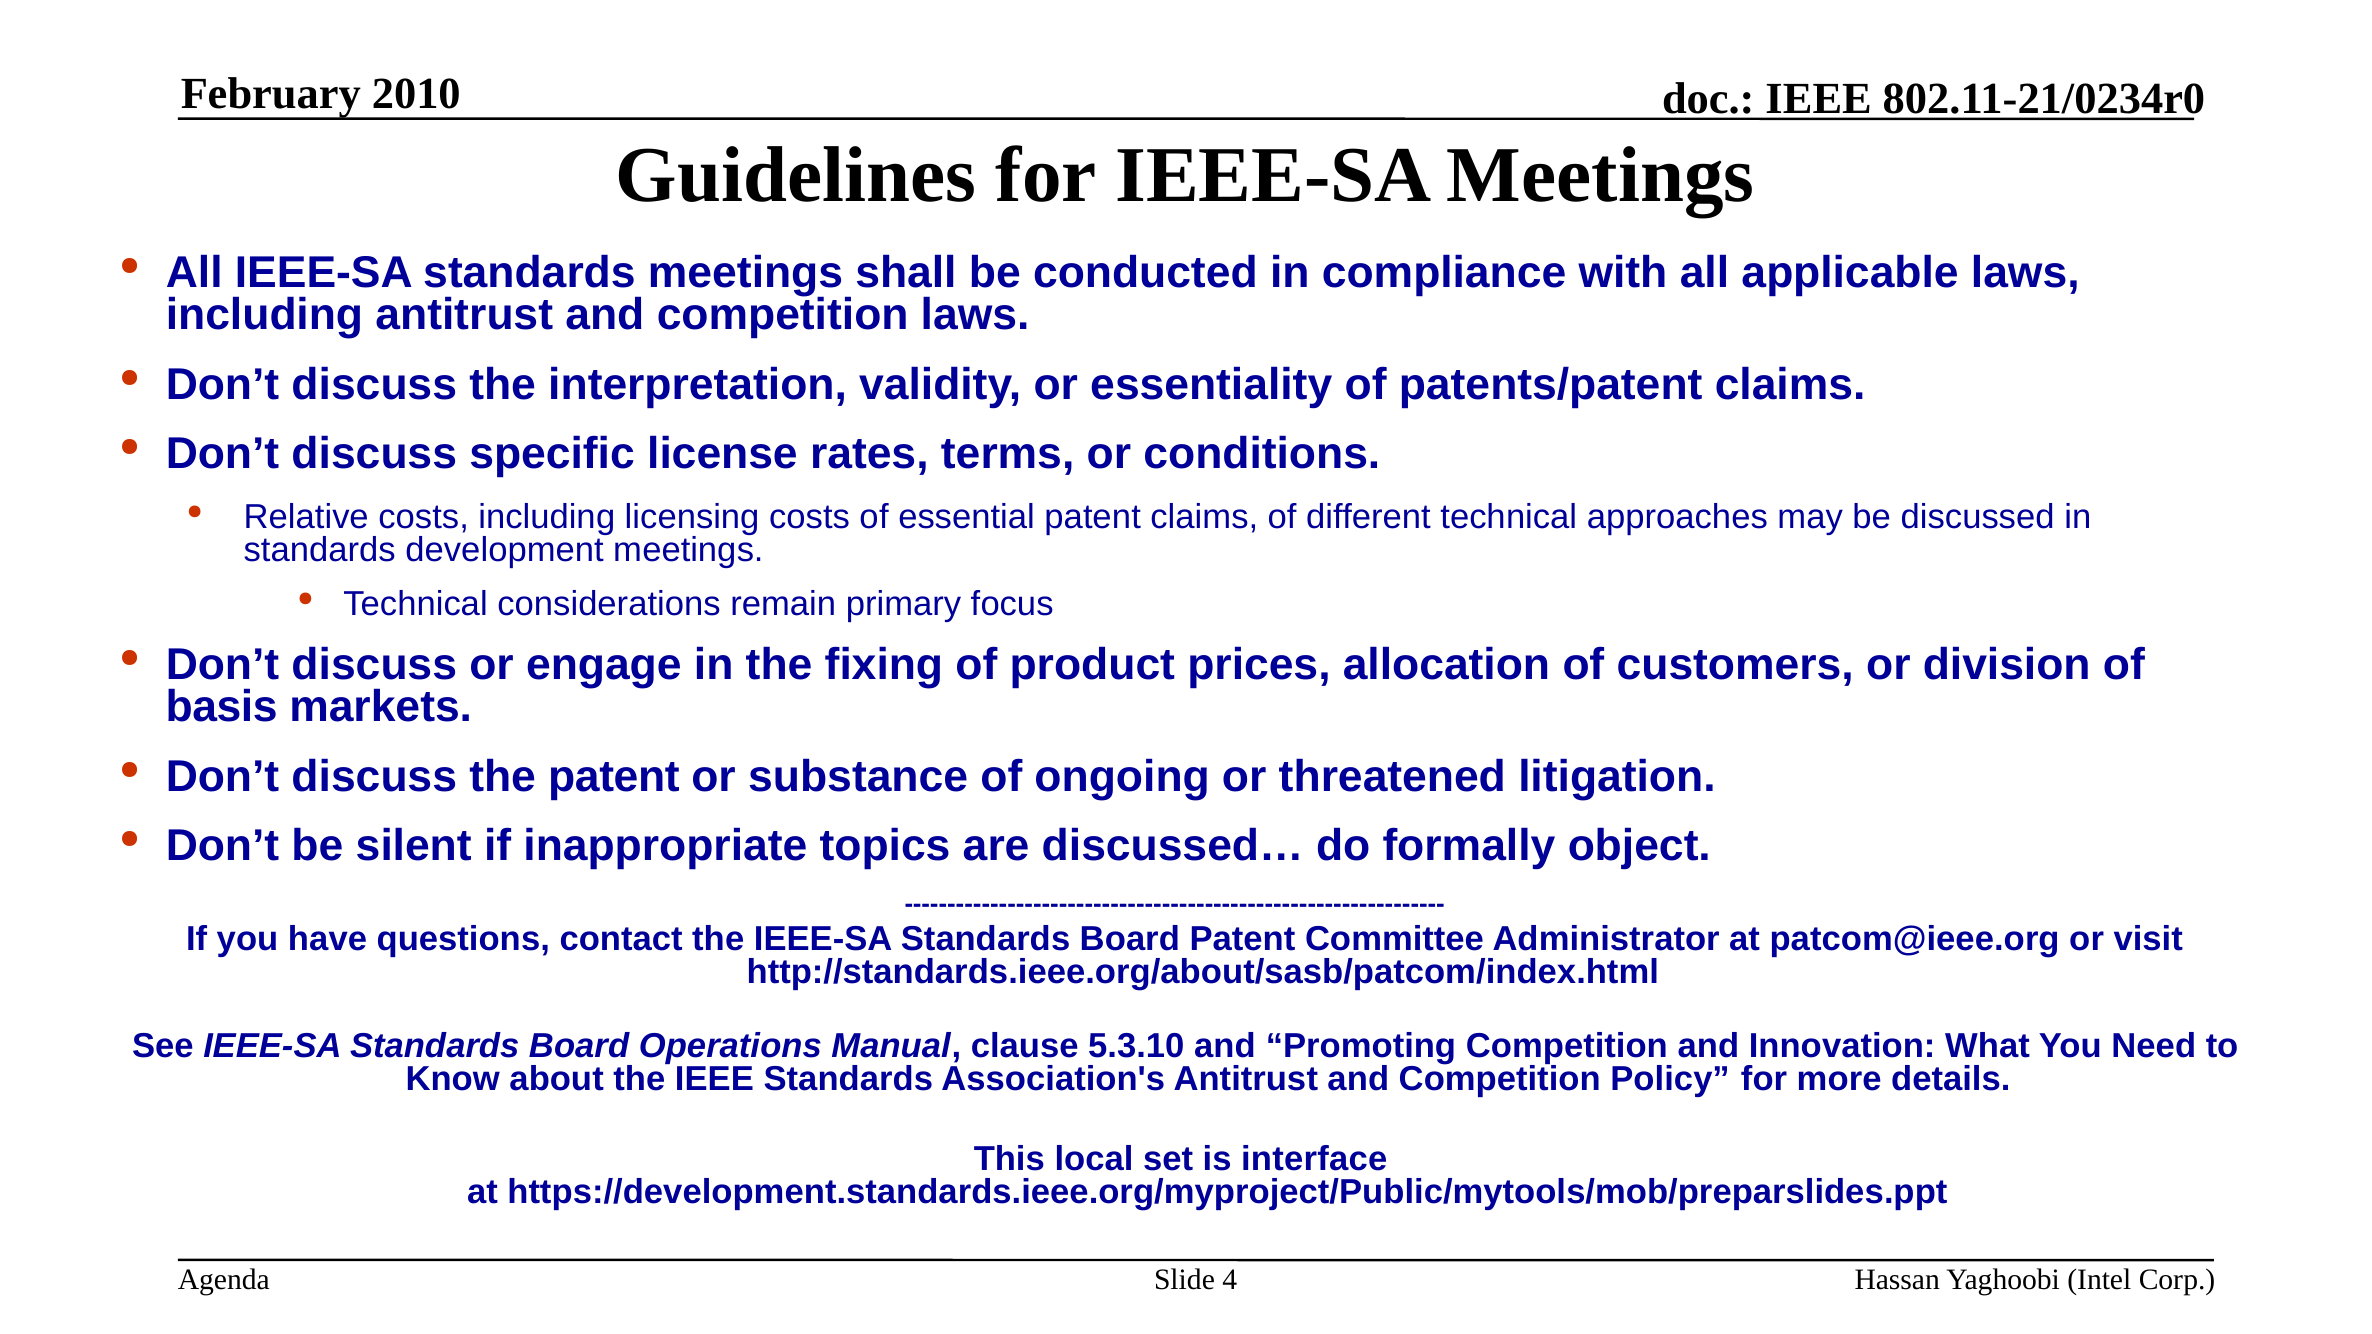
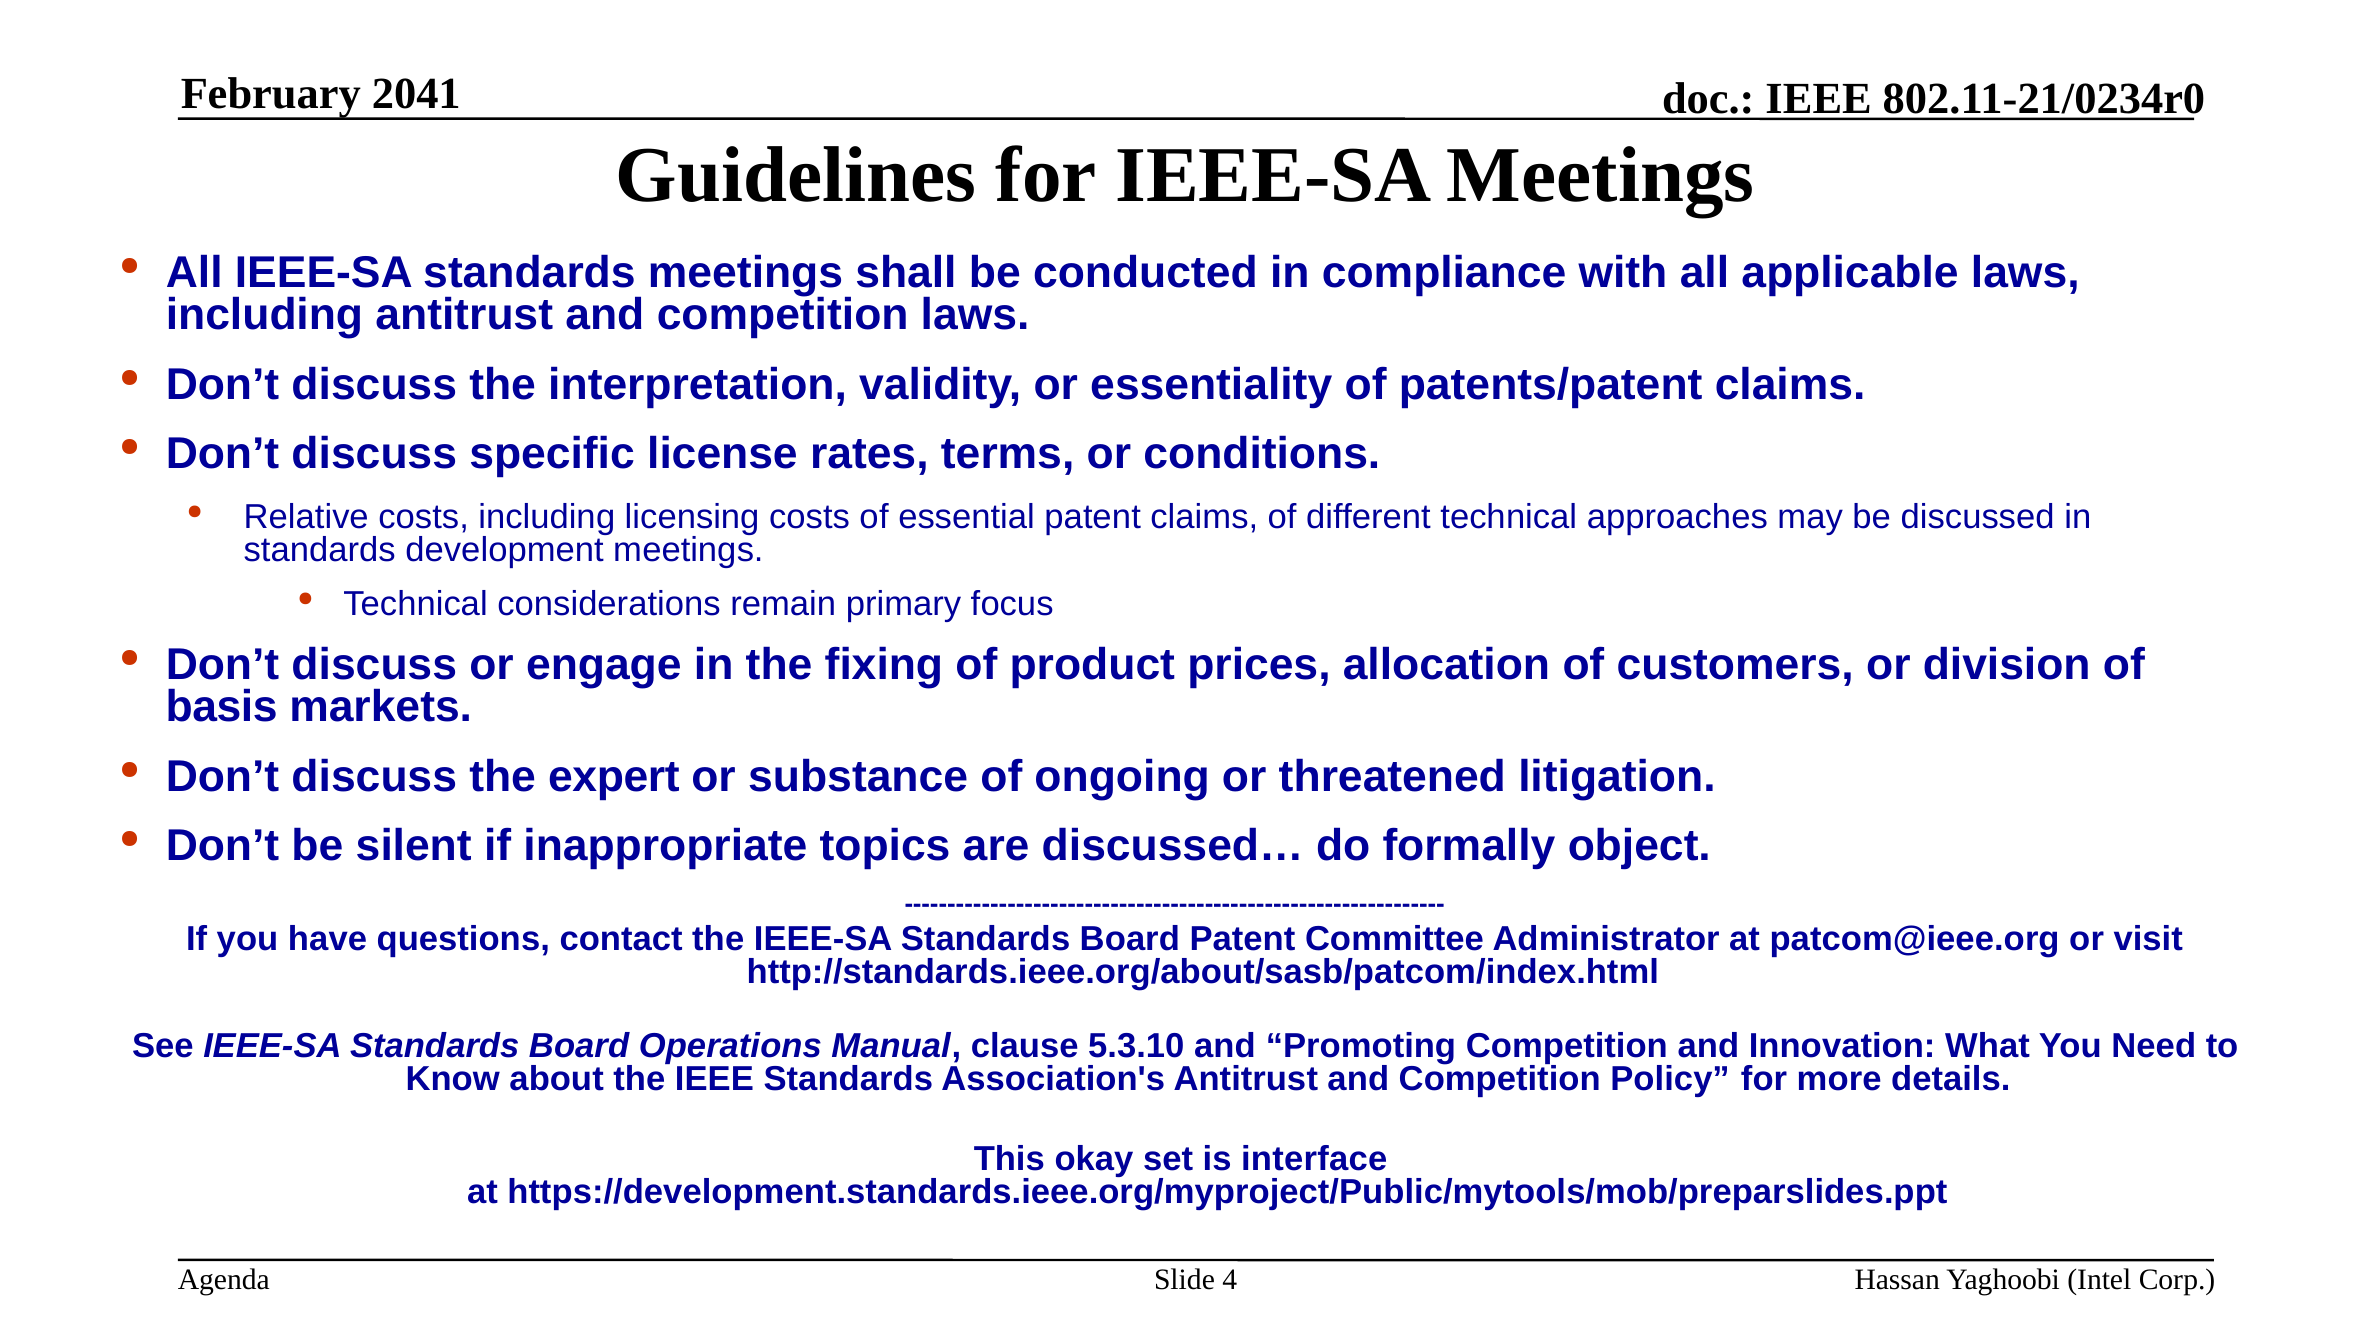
2010: 2010 -> 2041
the patent: patent -> expert
local: local -> okay
